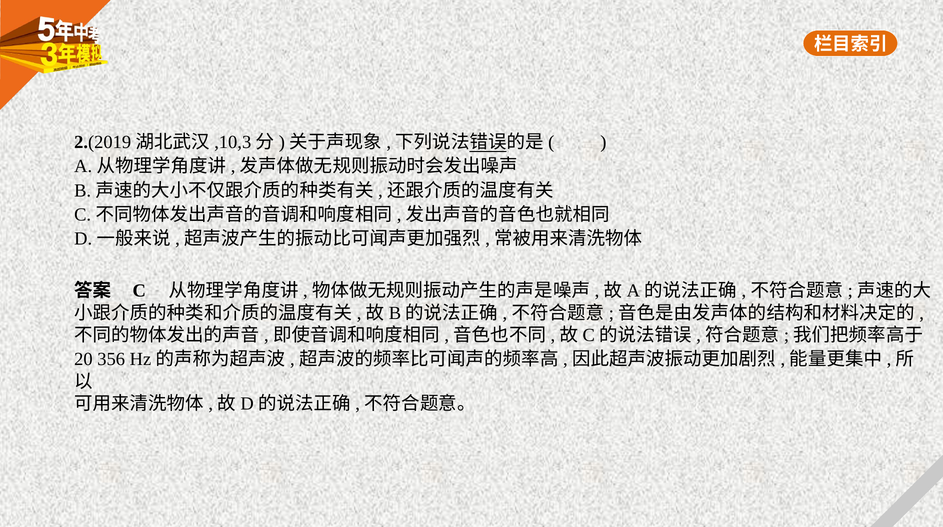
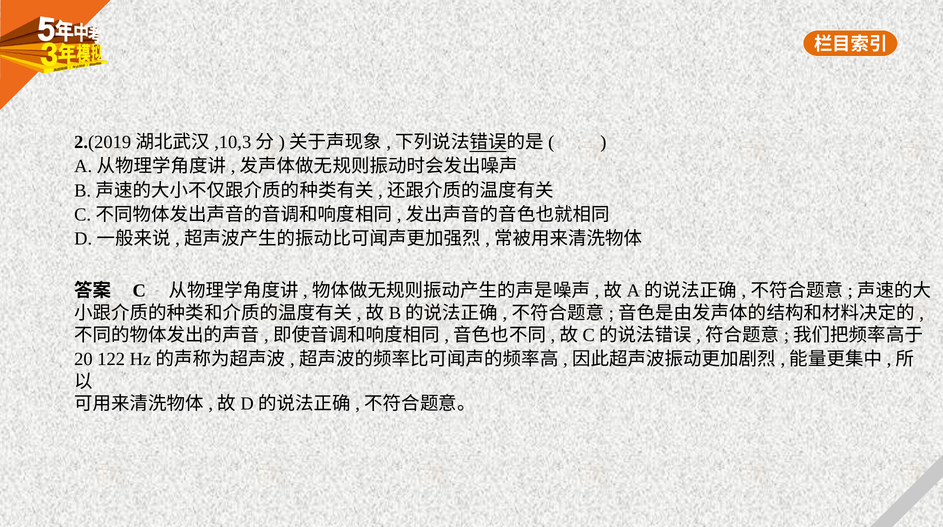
356: 356 -> 122
